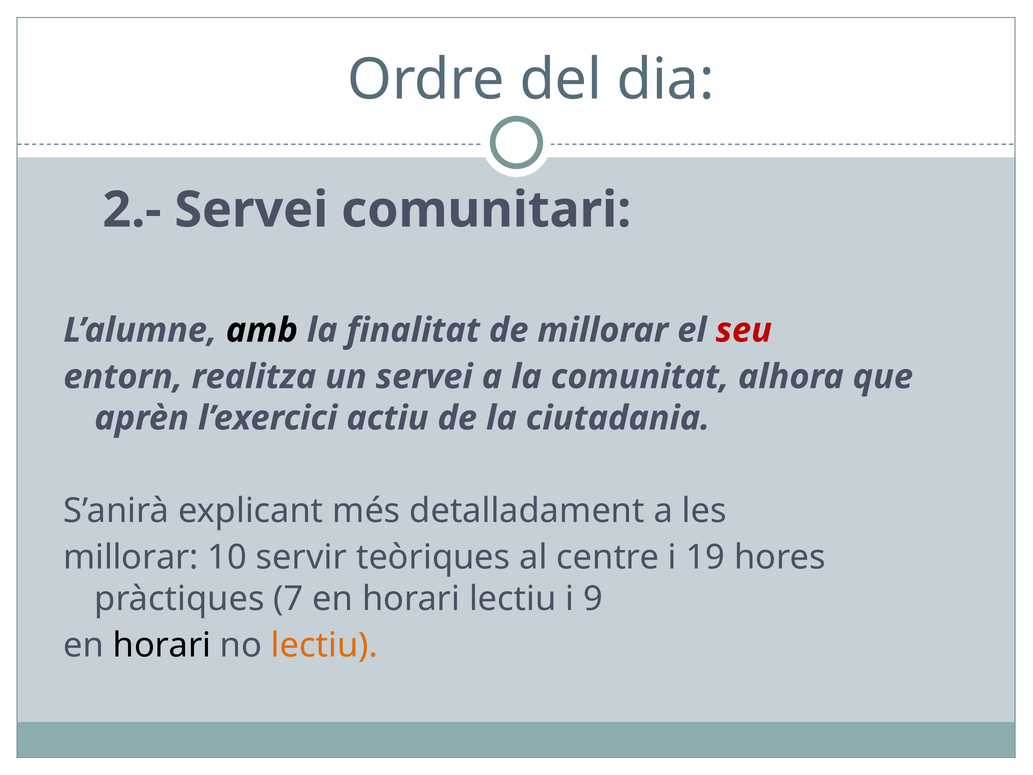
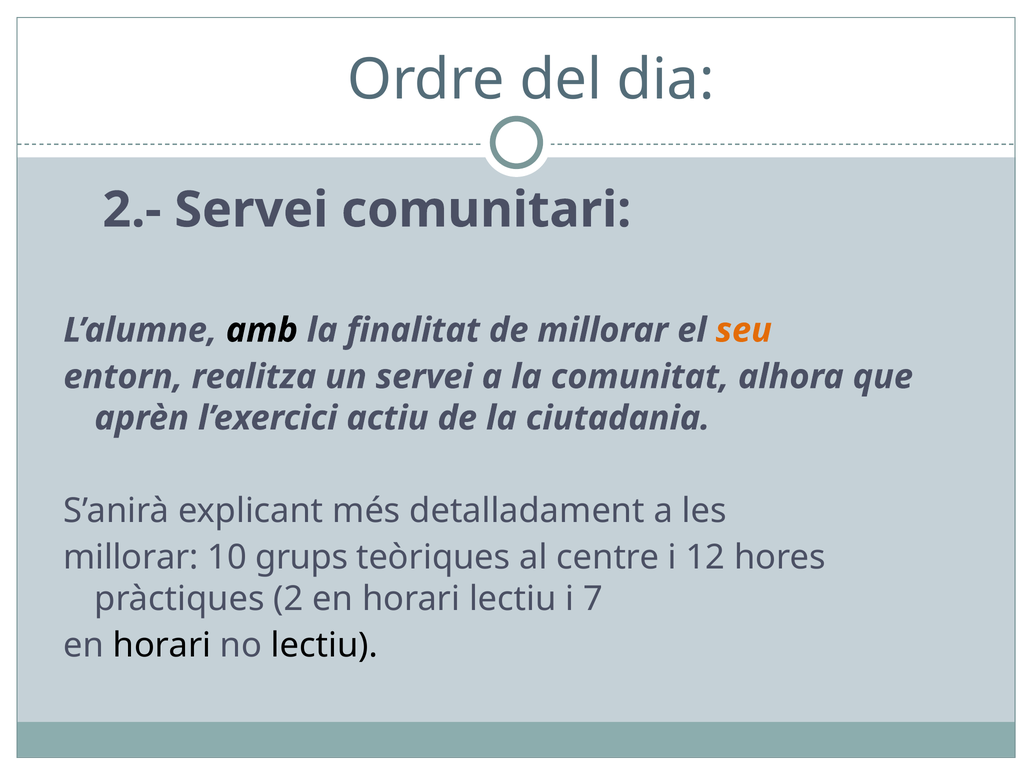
seu colour: red -> orange
servir: servir -> grups
19: 19 -> 12
7: 7 -> 2
9: 9 -> 7
lectiu at (324, 645) colour: orange -> black
